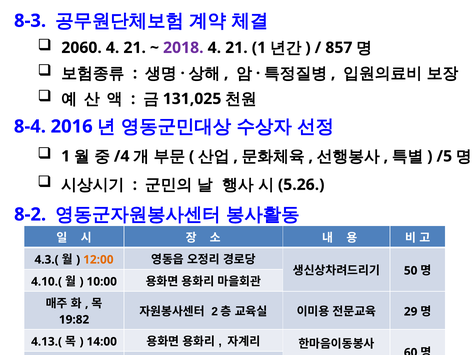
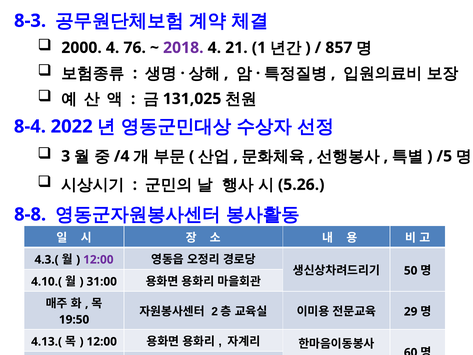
2060: 2060 -> 2000
21 at (135, 48): 21 -> 76
2016: 2016 -> 2022
1 at (66, 156): 1 -> 3
8-2: 8-2 -> 8-8
12:00 at (98, 259) colour: orange -> purple
10:00 at (102, 281): 10:00 -> 31:00
19:82: 19:82 -> 19:50
14:00 at (102, 341): 14:00 -> 12:00
